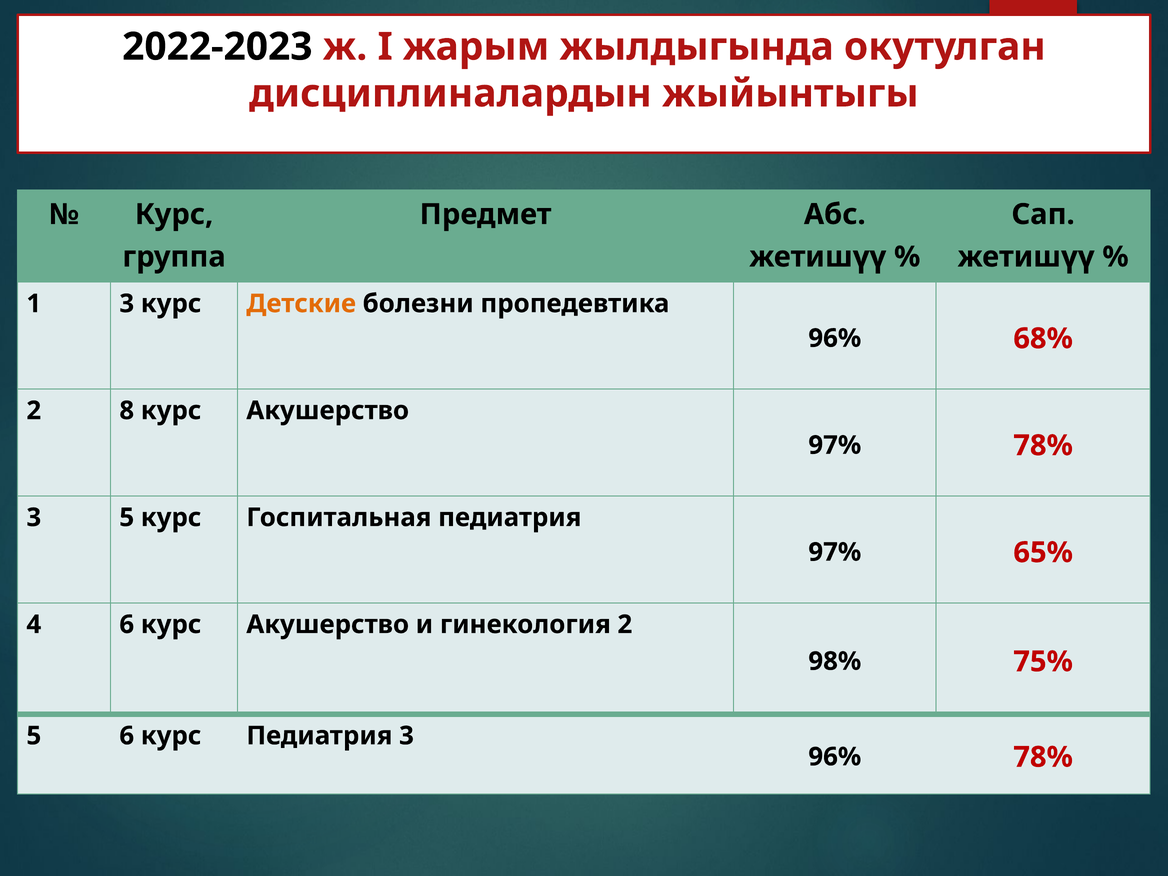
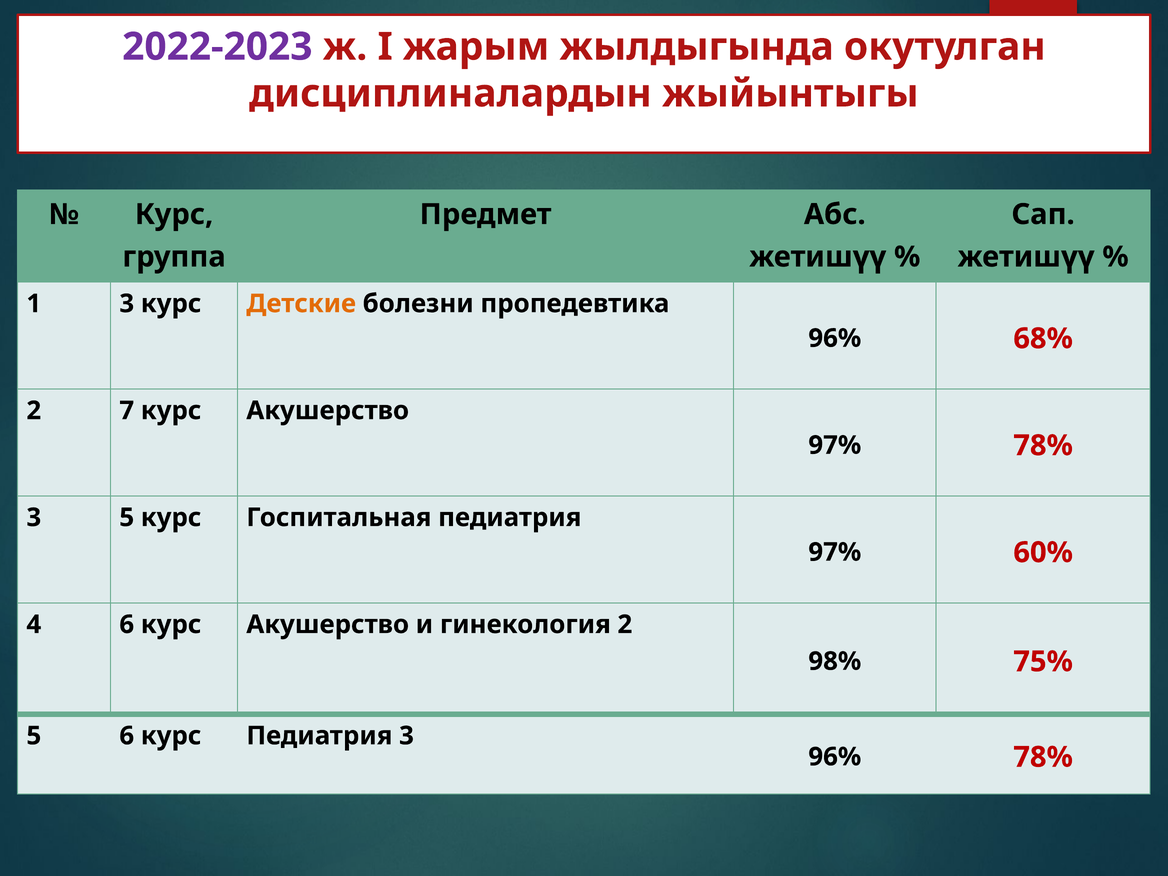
2022-2023 colour: black -> purple
8: 8 -> 7
65%: 65% -> 60%
